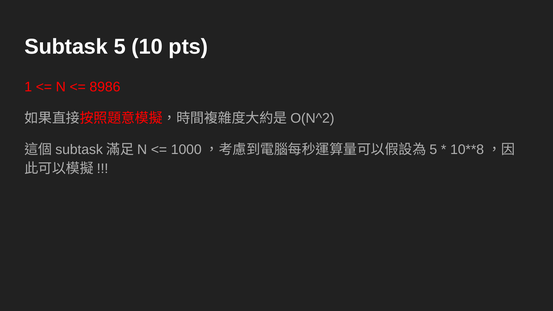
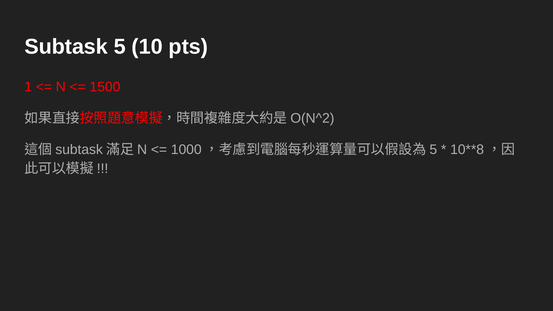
8986: 8986 -> 1500
